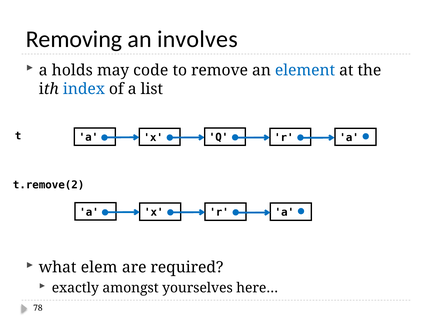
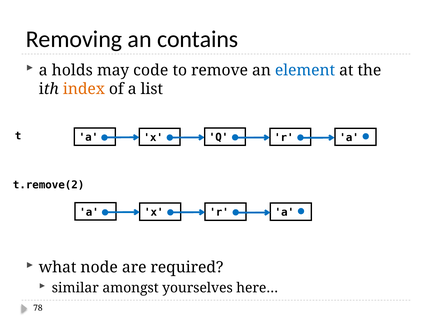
involves: involves -> contains
index colour: blue -> orange
elem: elem -> node
exactly: exactly -> similar
